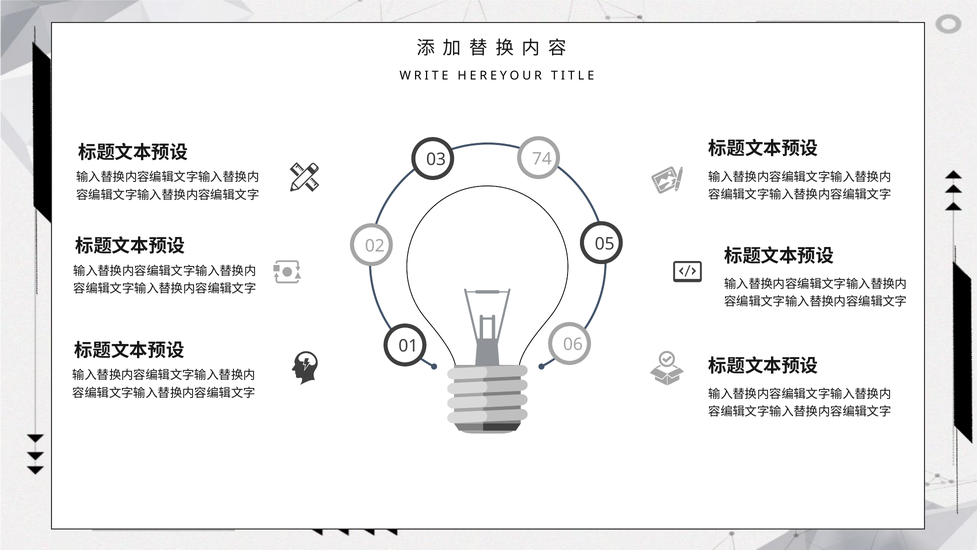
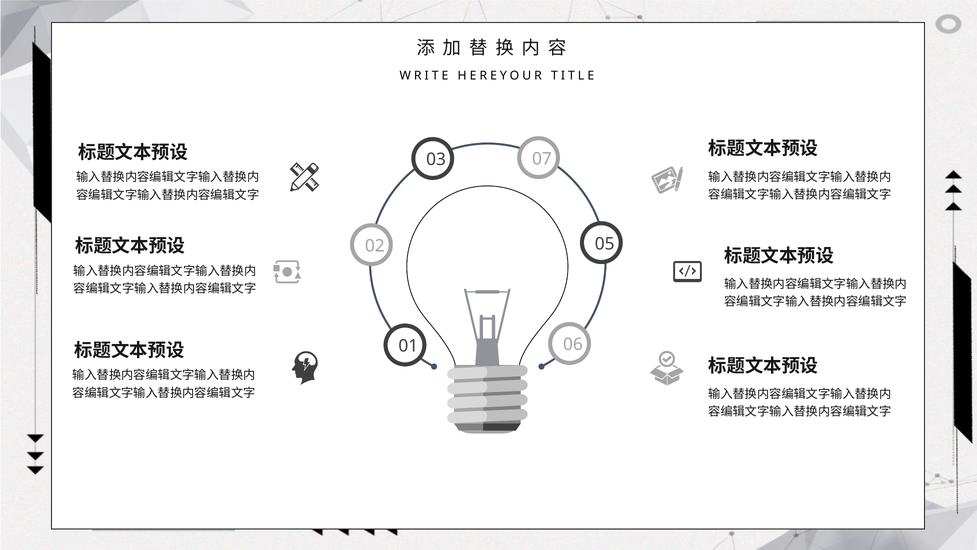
74: 74 -> 07
